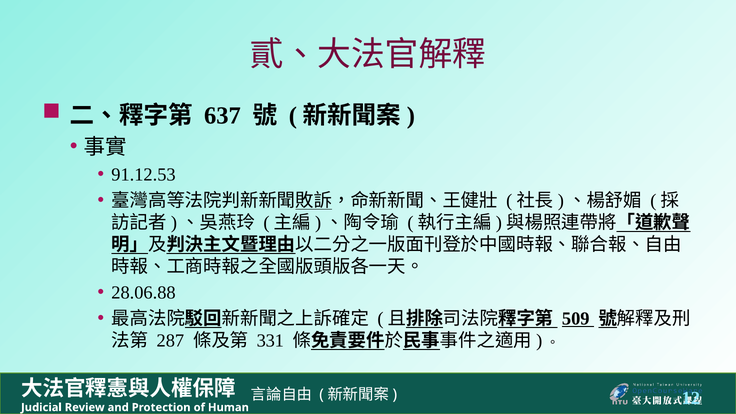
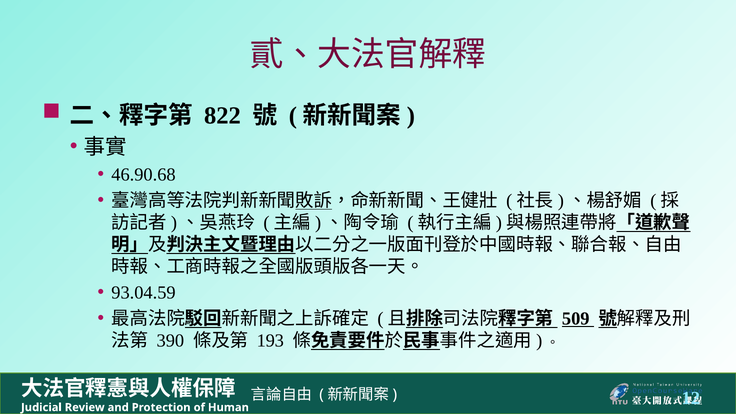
637: 637 -> 822
91.12.53: 91.12.53 -> 46.90.68
28.06.88: 28.06.88 -> 93.04.59
287: 287 -> 390
331: 331 -> 193
